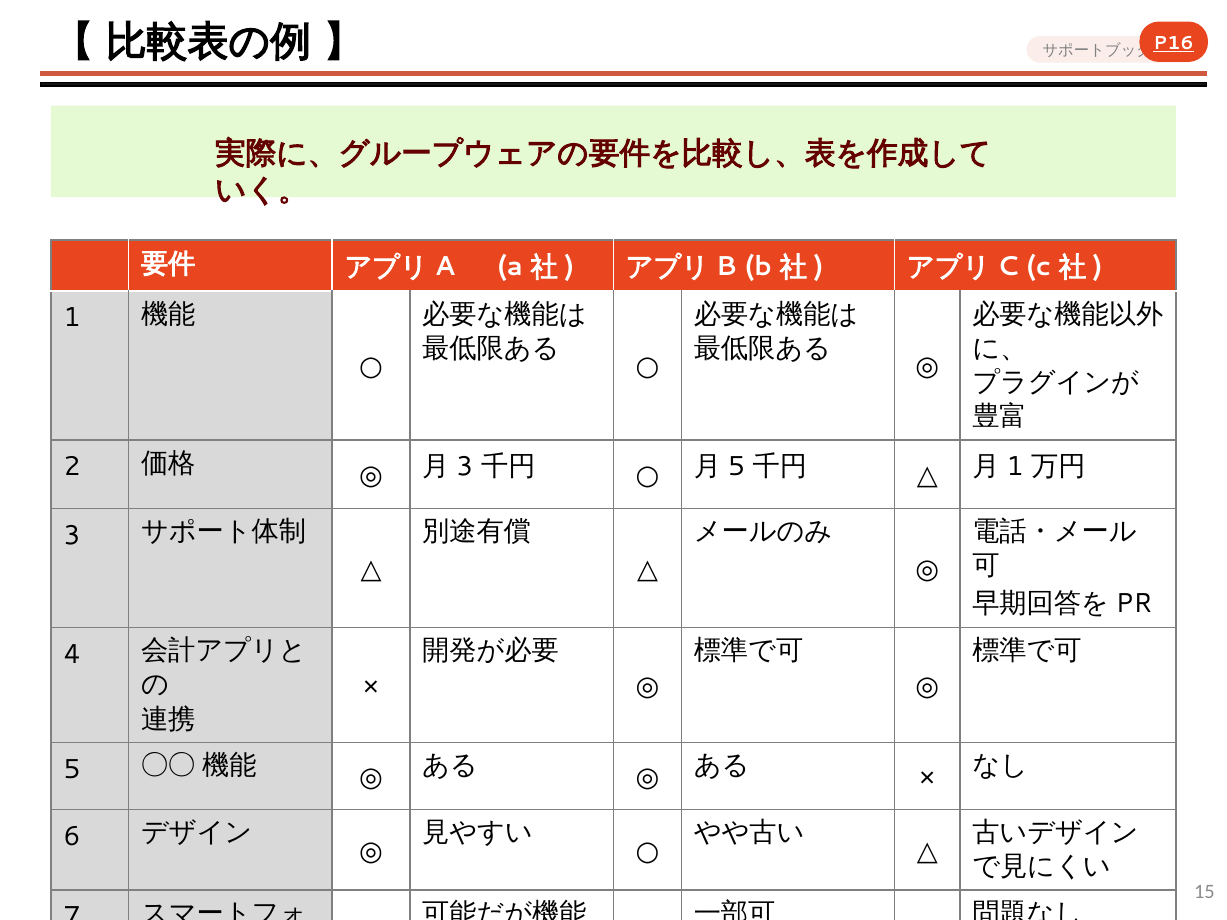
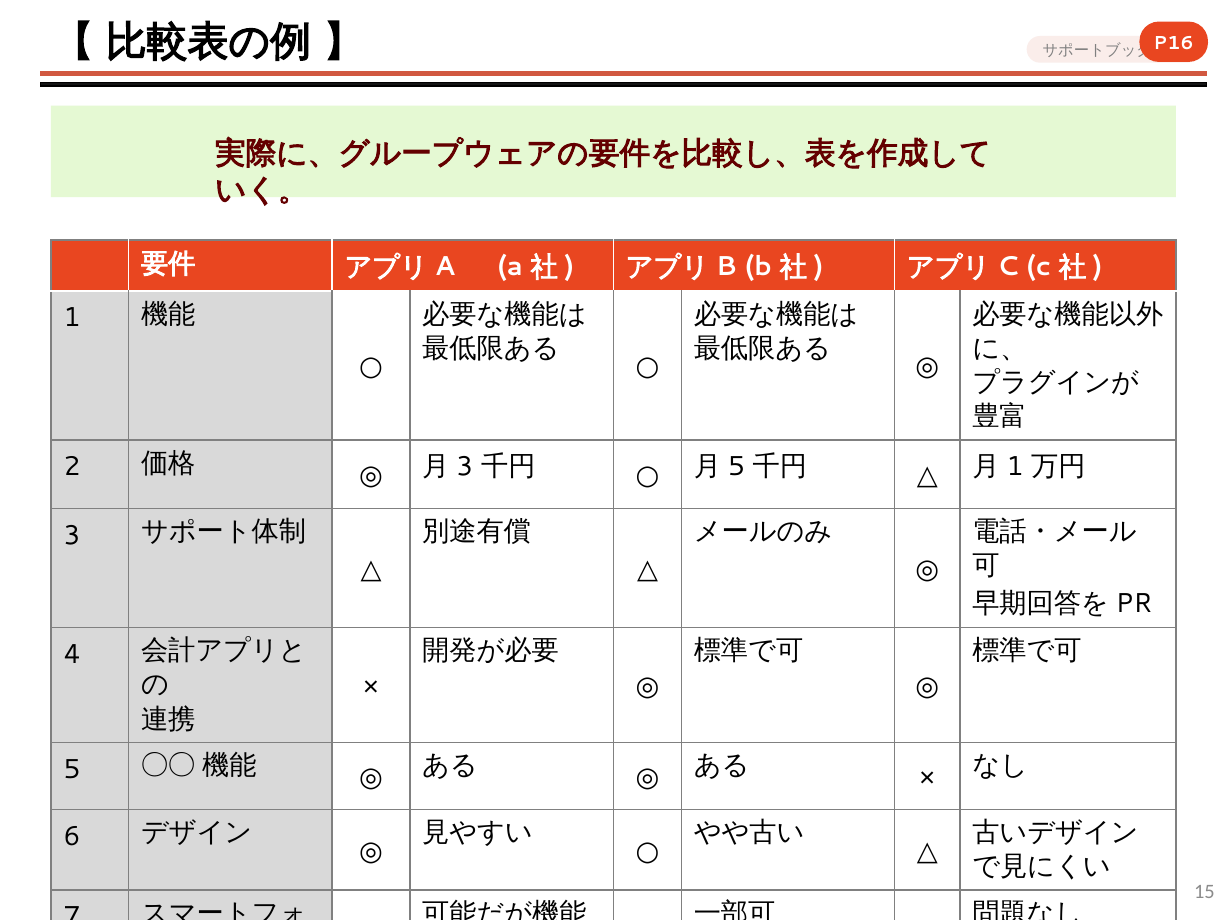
P16 underline: present -> none
